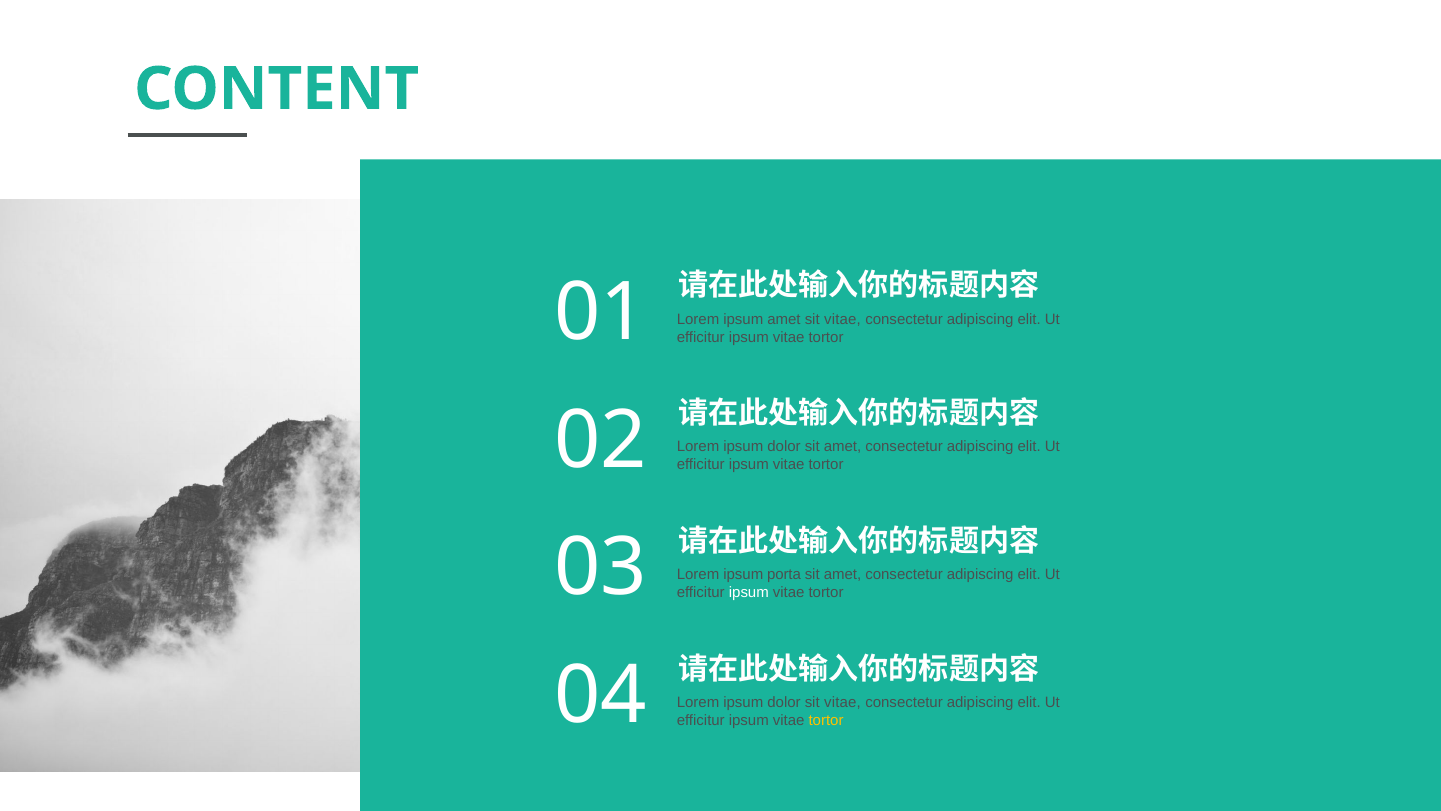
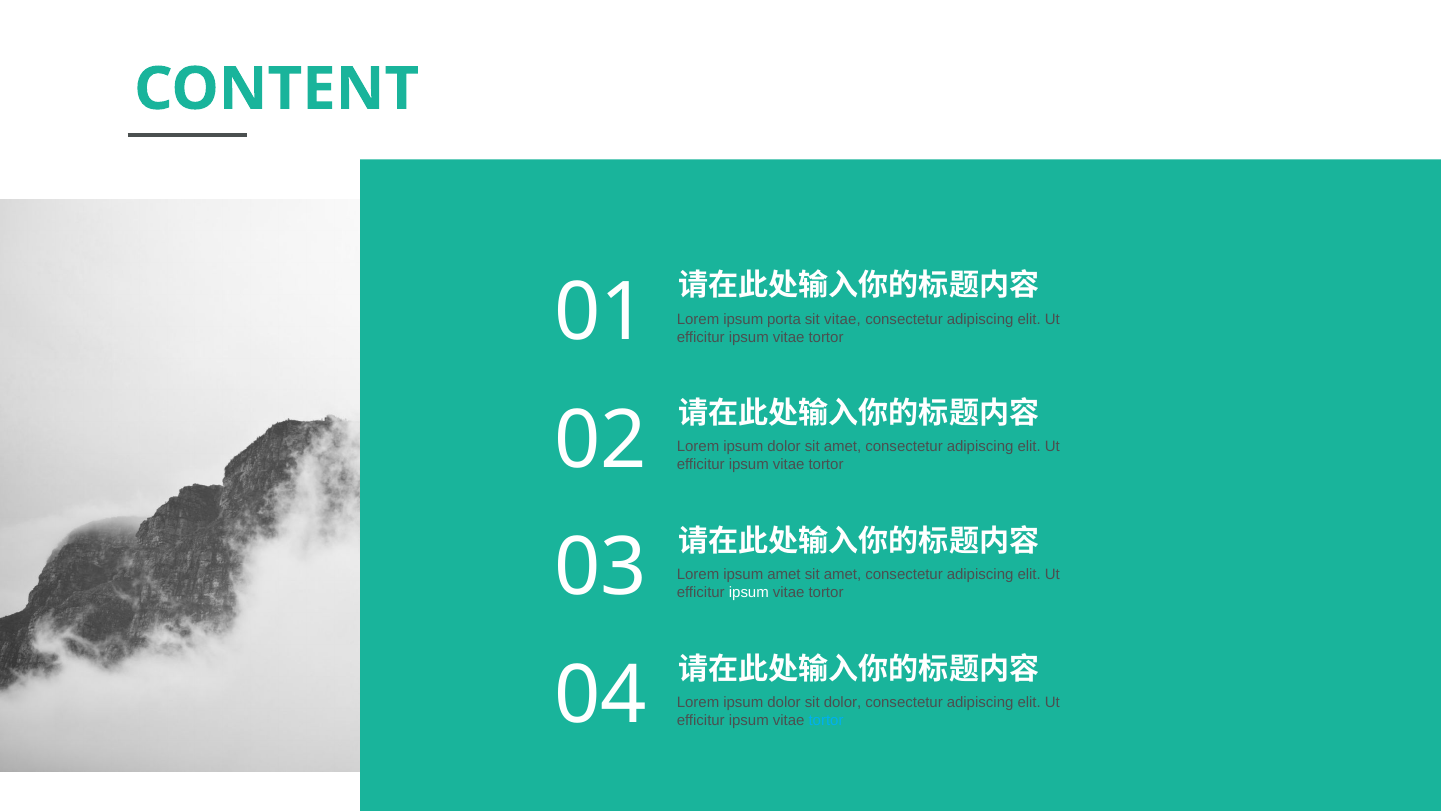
ipsum amet: amet -> porta
ipsum porta: porta -> amet
dolor sit vitae: vitae -> dolor
tortor at (826, 720) colour: yellow -> light blue
